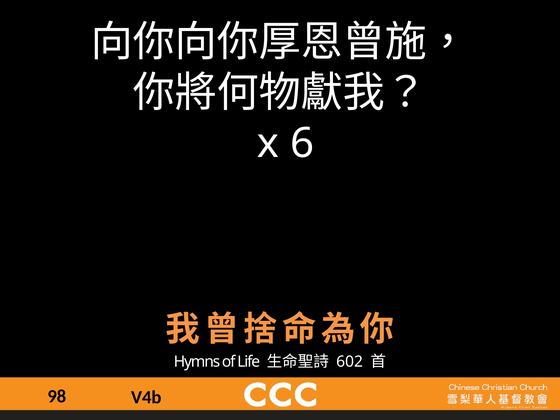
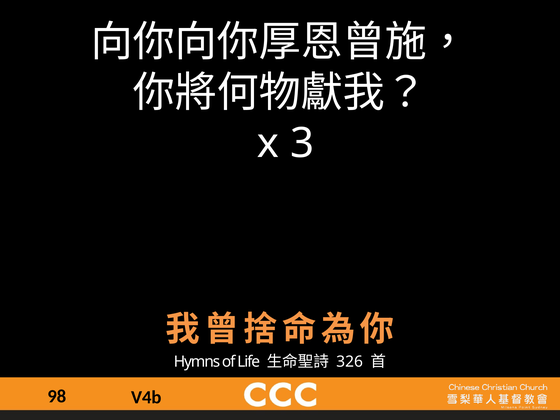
6: 6 -> 3
602: 602 -> 326
